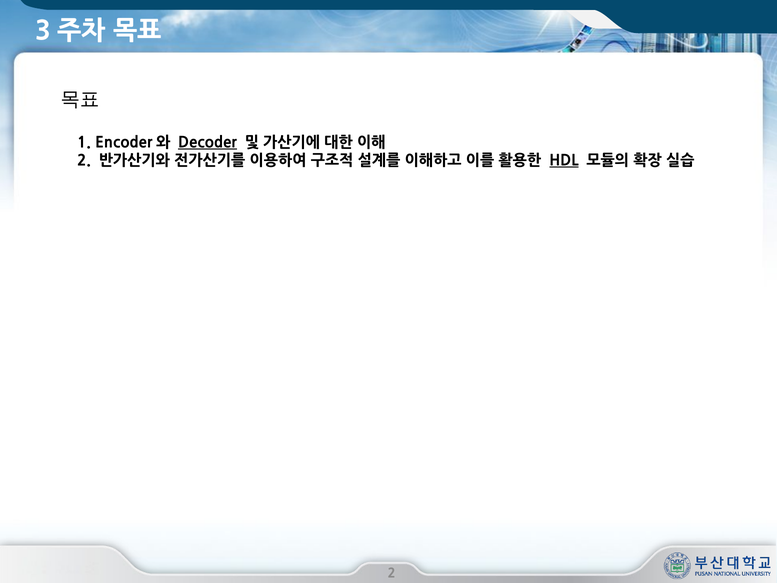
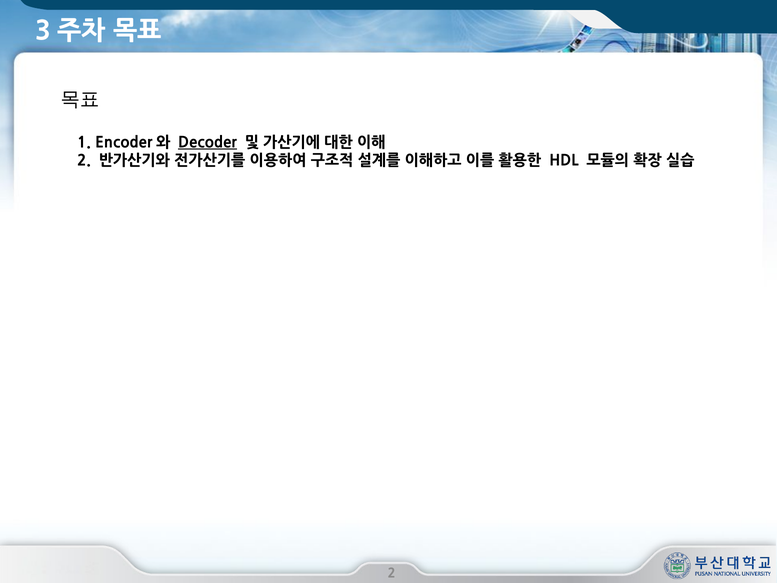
HDL underline: present -> none
